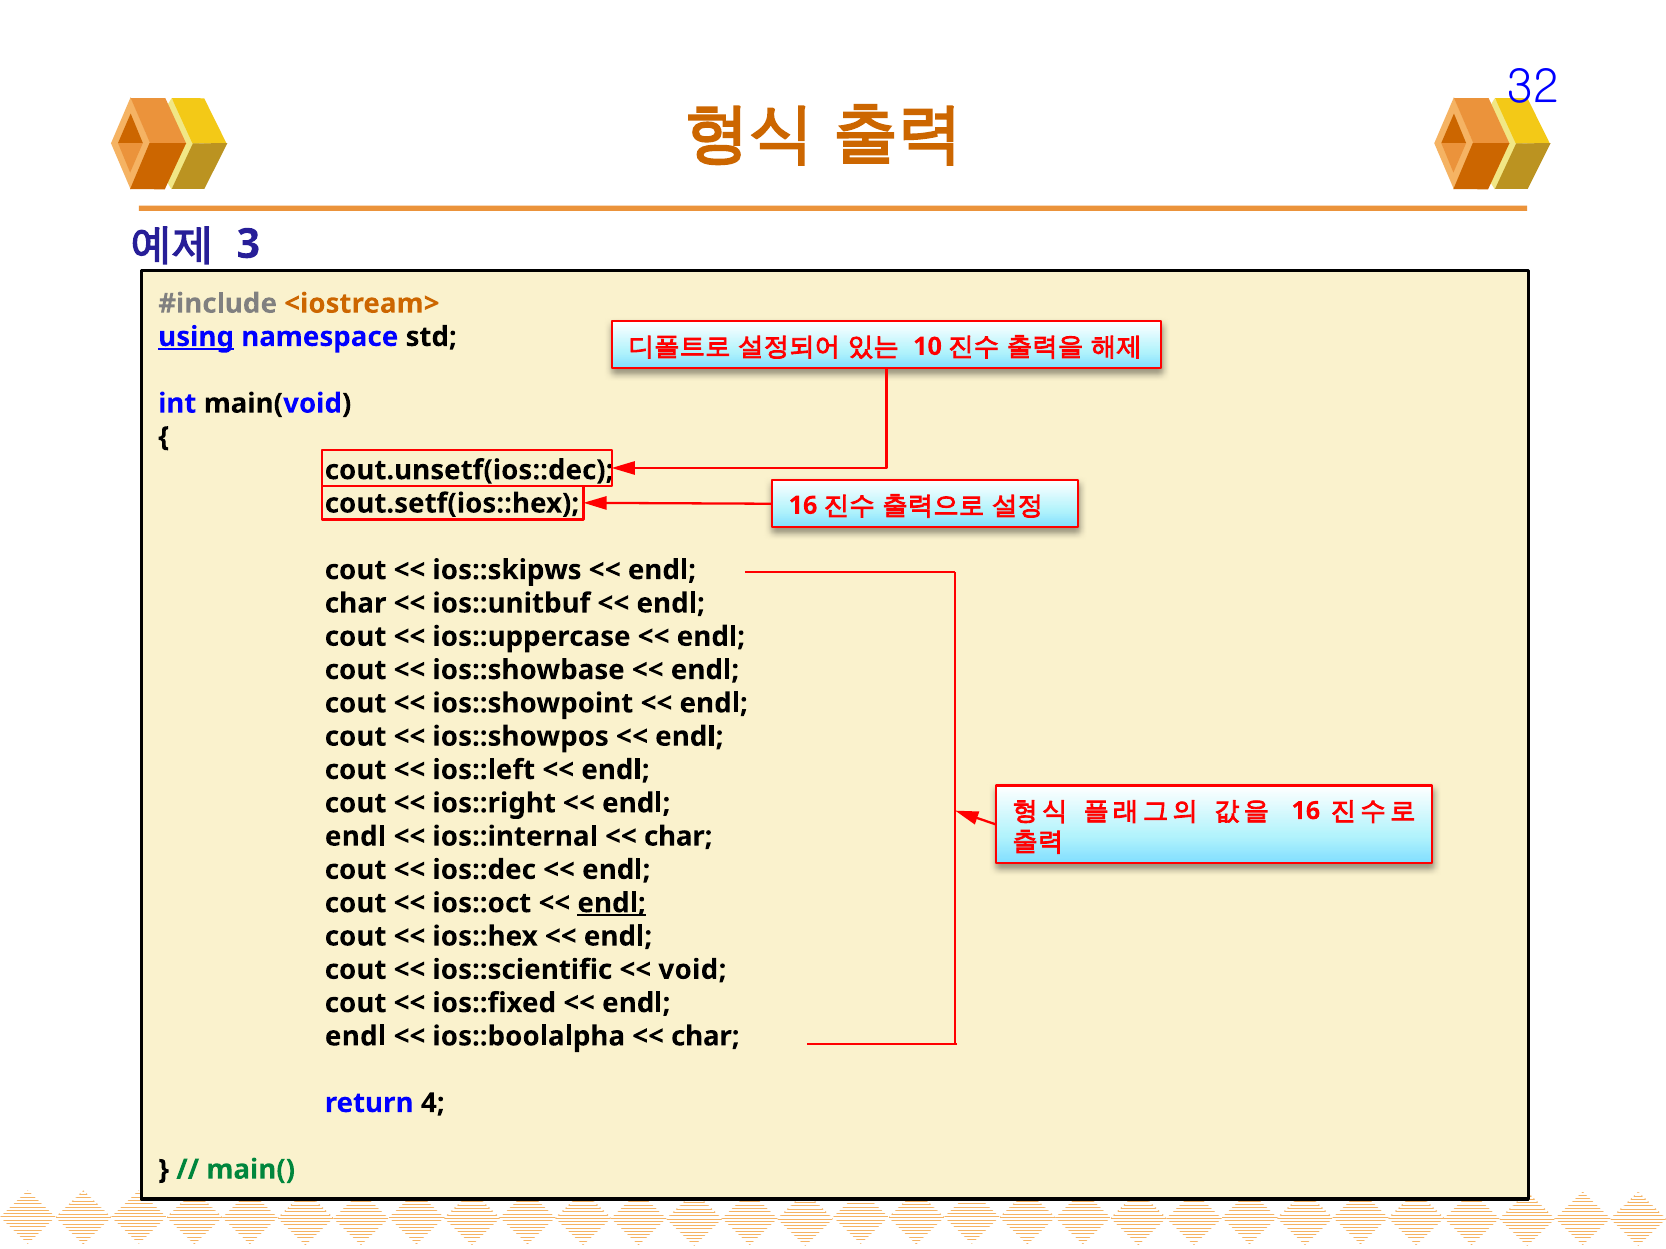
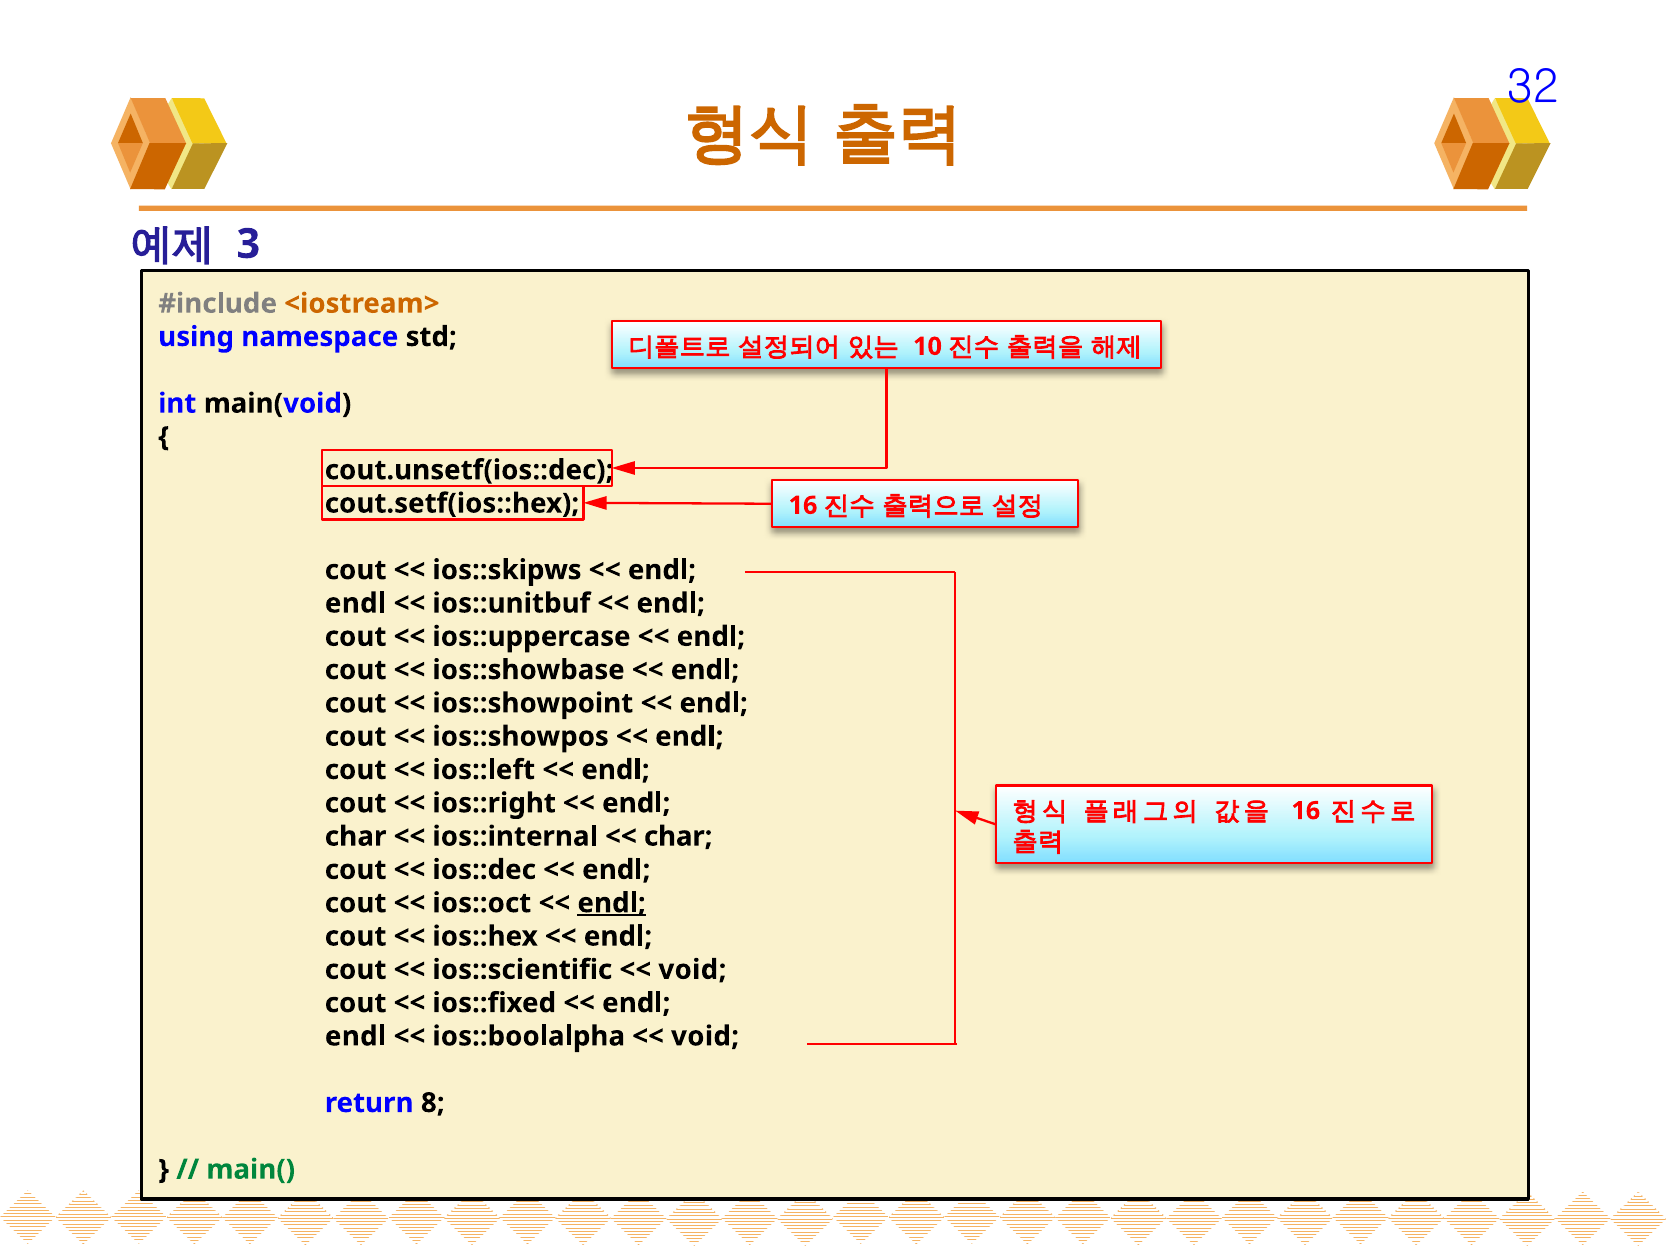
using underline: present -> none
char at (356, 604): char -> endl
endl at (356, 837): endl -> char
char at (705, 1037): char -> void
4: 4 -> 8
